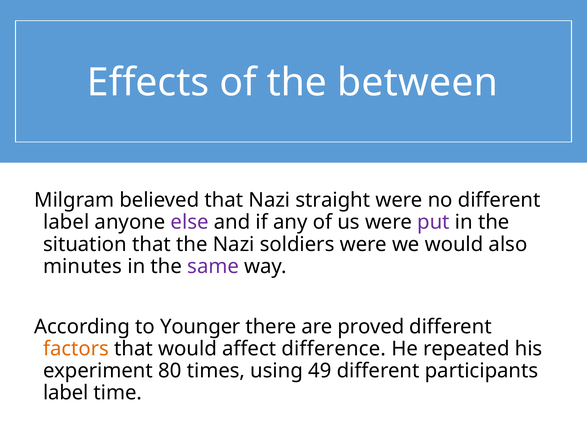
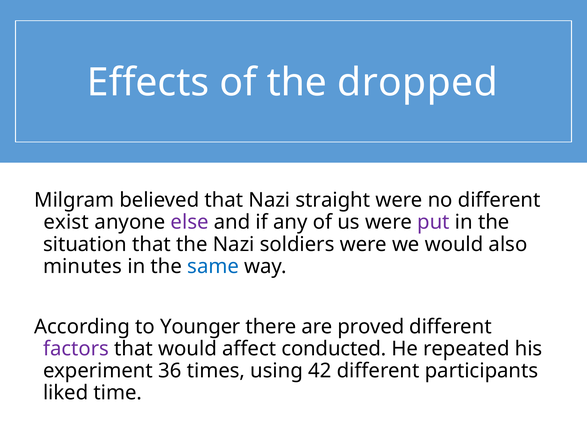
between: between -> dropped
label at (66, 222): label -> exist
same colour: purple -> blue
factors colour: orange -> purple
difference: difference -> conducted
80: 80 -> 36
49: 49 -> 42
label at (66, 392): label -> liked
